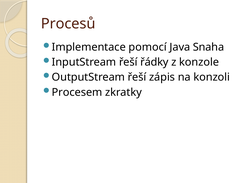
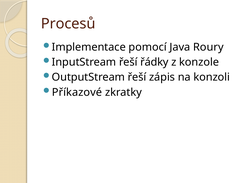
Snaha: Snaha -> Roury
Procesem: Procesem -> Příkazové
